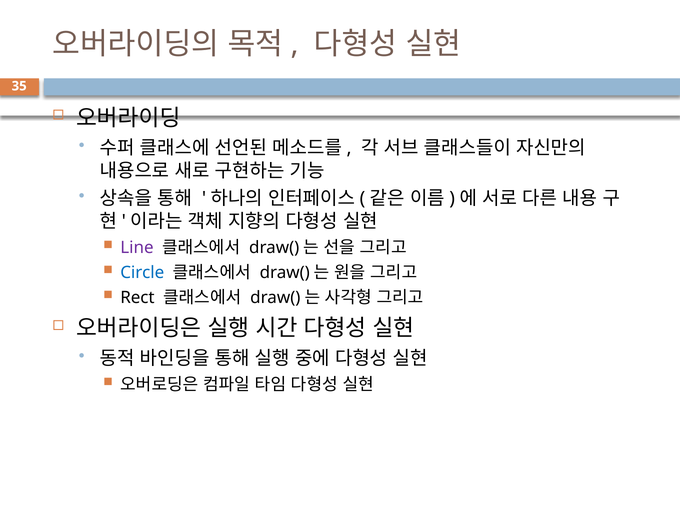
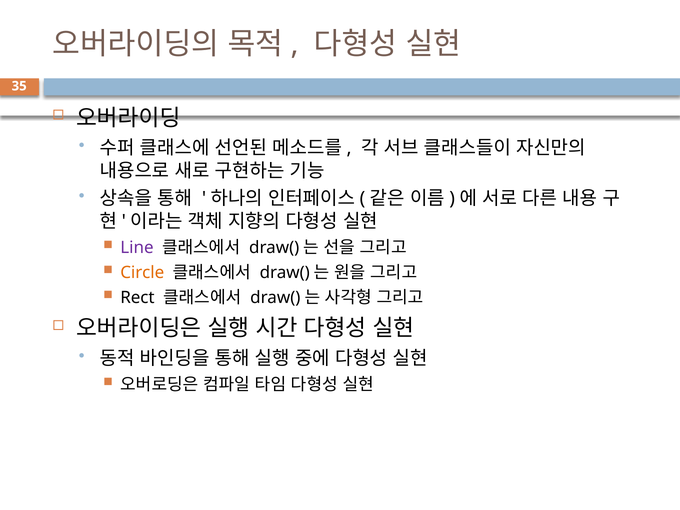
Circle colour: blue -> orange
